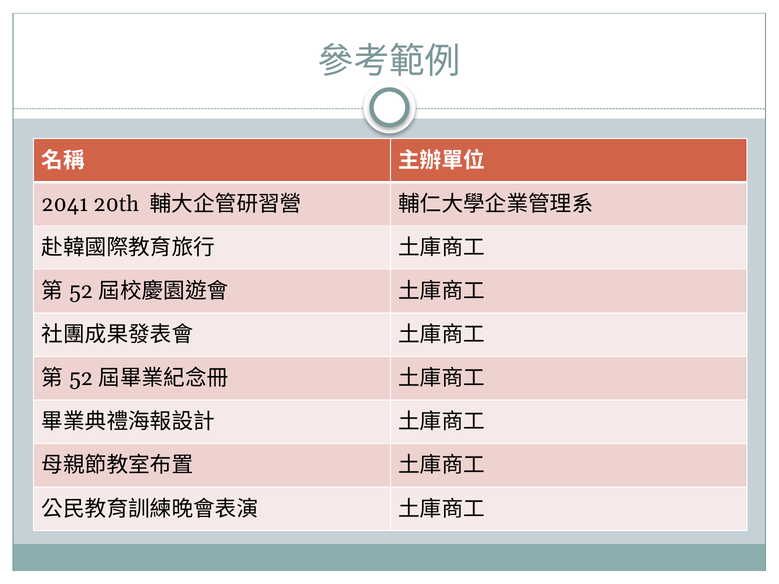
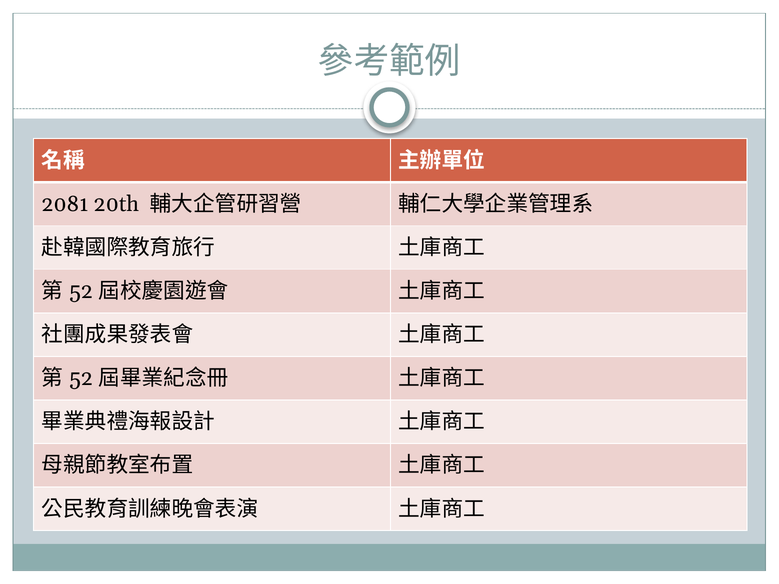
2041: 2041 -> 2081
